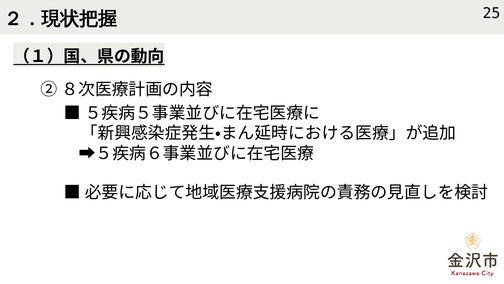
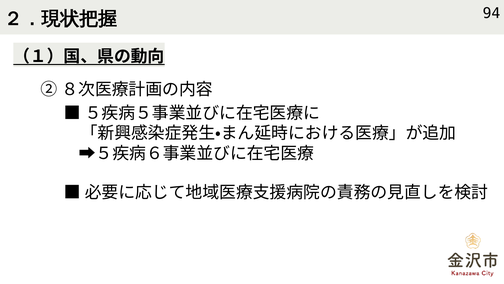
25: 25 -> 94
